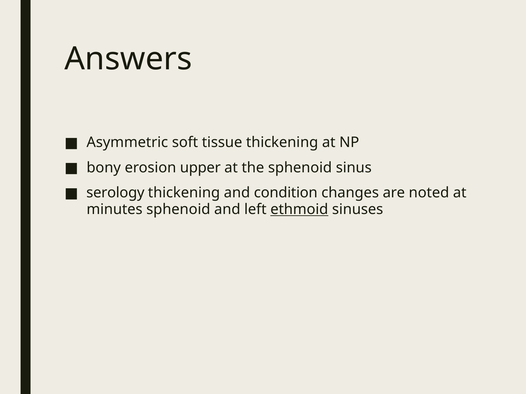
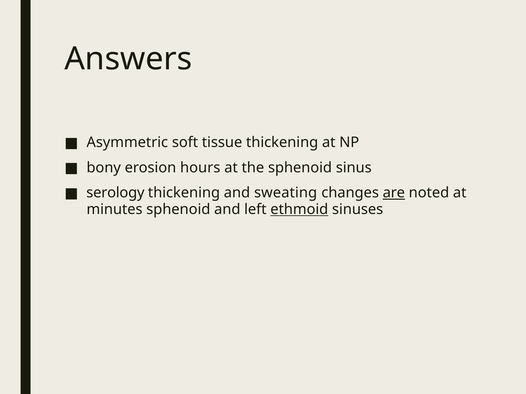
upper: upper -> hours
condition: condition -> sweating
are underline: none -> present
